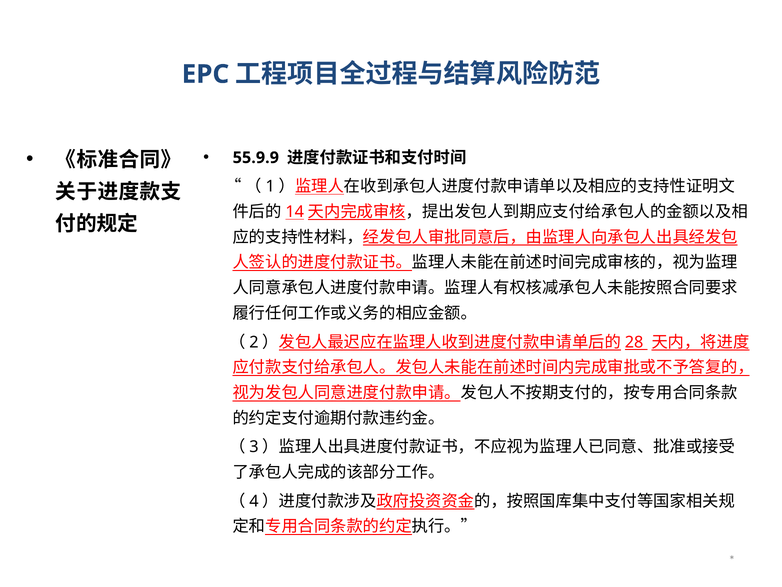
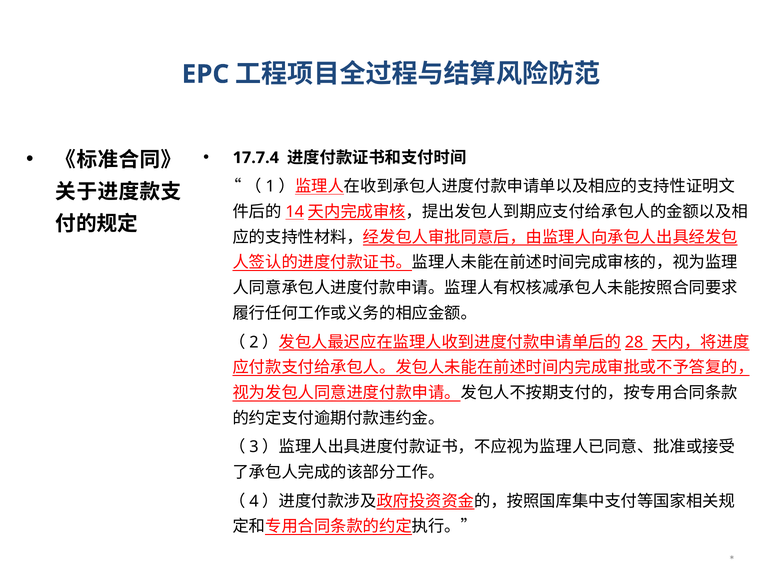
55.9.9: 55.9.9 -> 17.7.4
